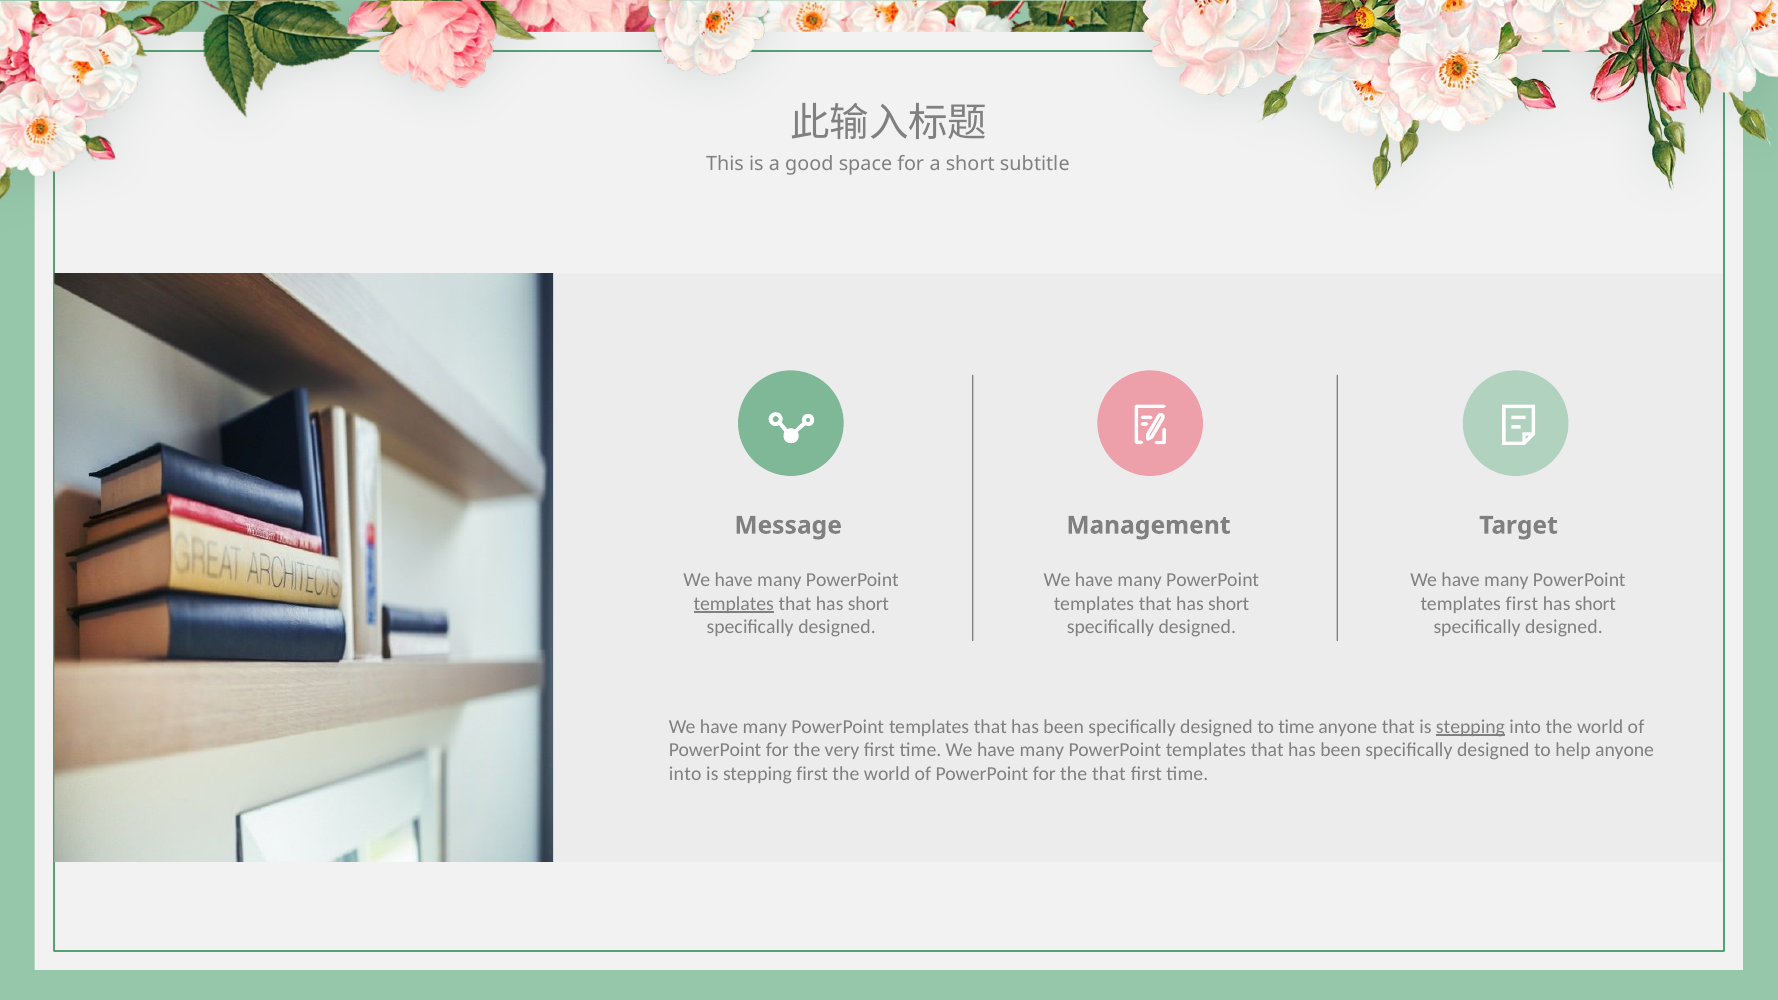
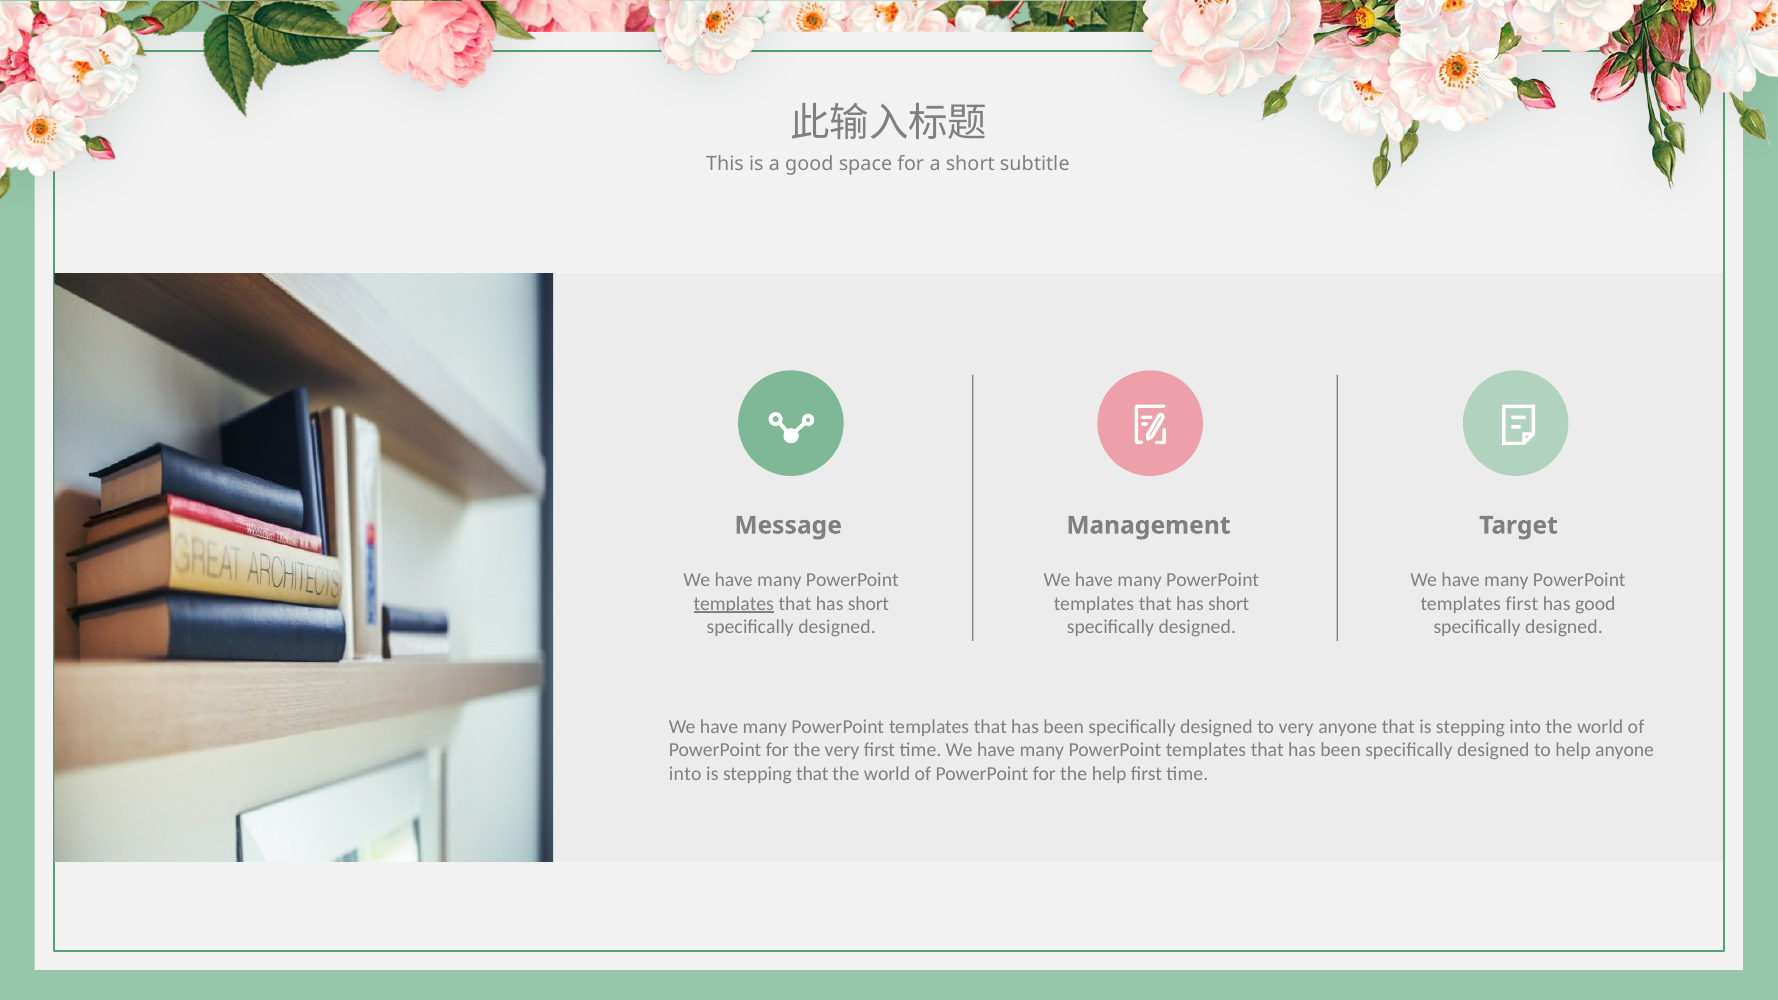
short at (1595, 604): short -> good
to time: time -> very
stepping at (1470, 727) underline: present -> none
stepping first: first -> that
the that: that -> help
